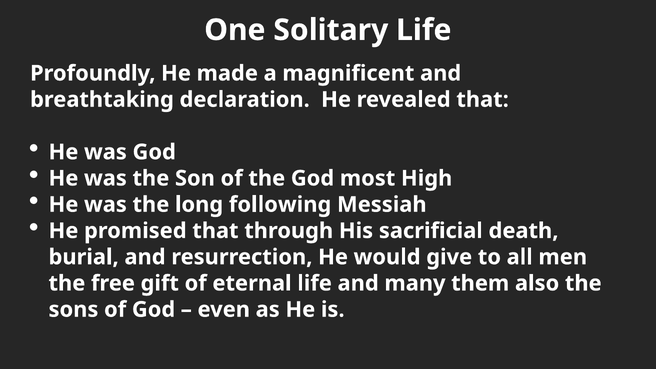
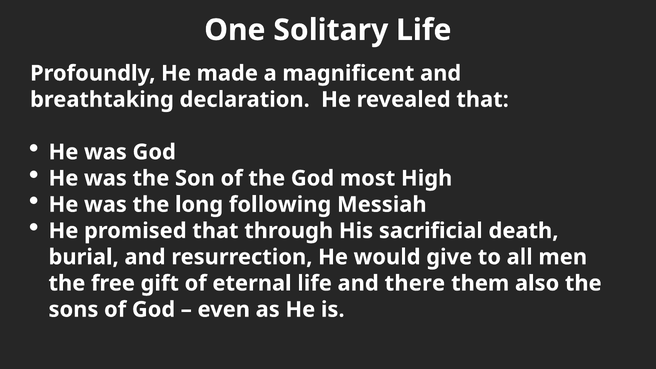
many: many -> there
